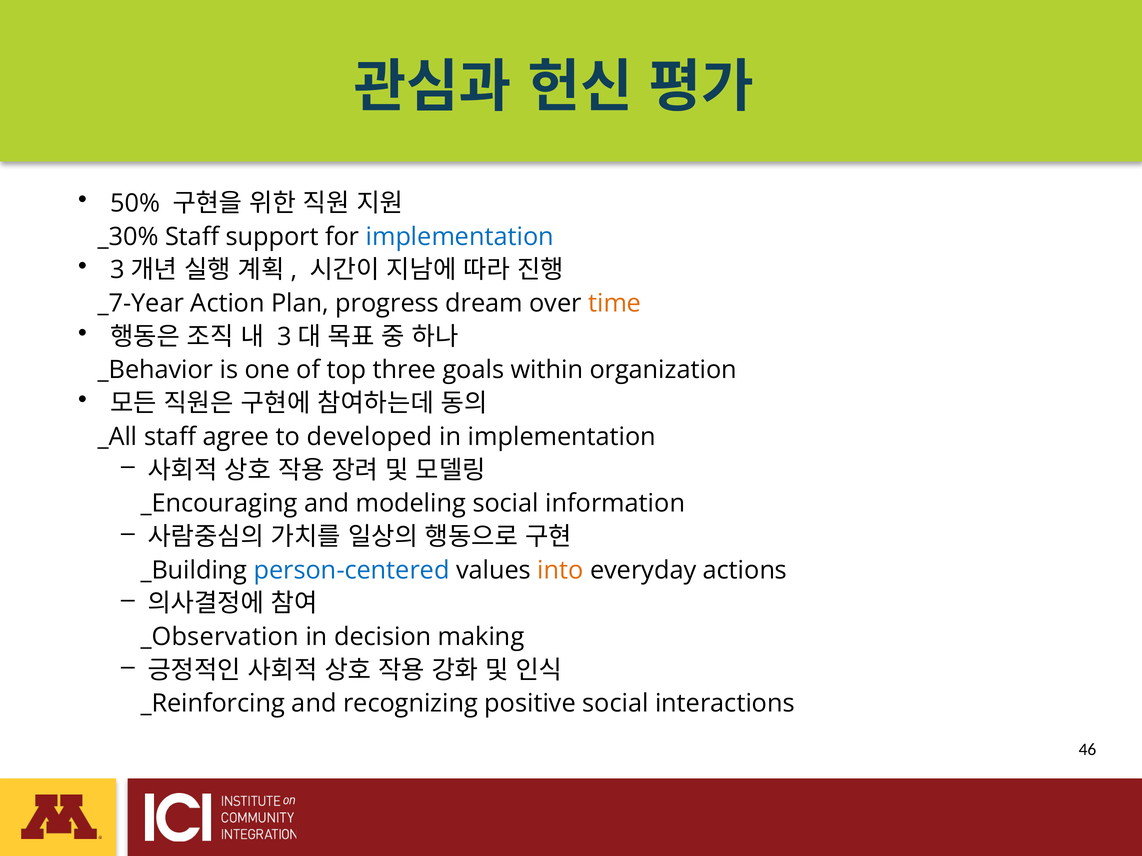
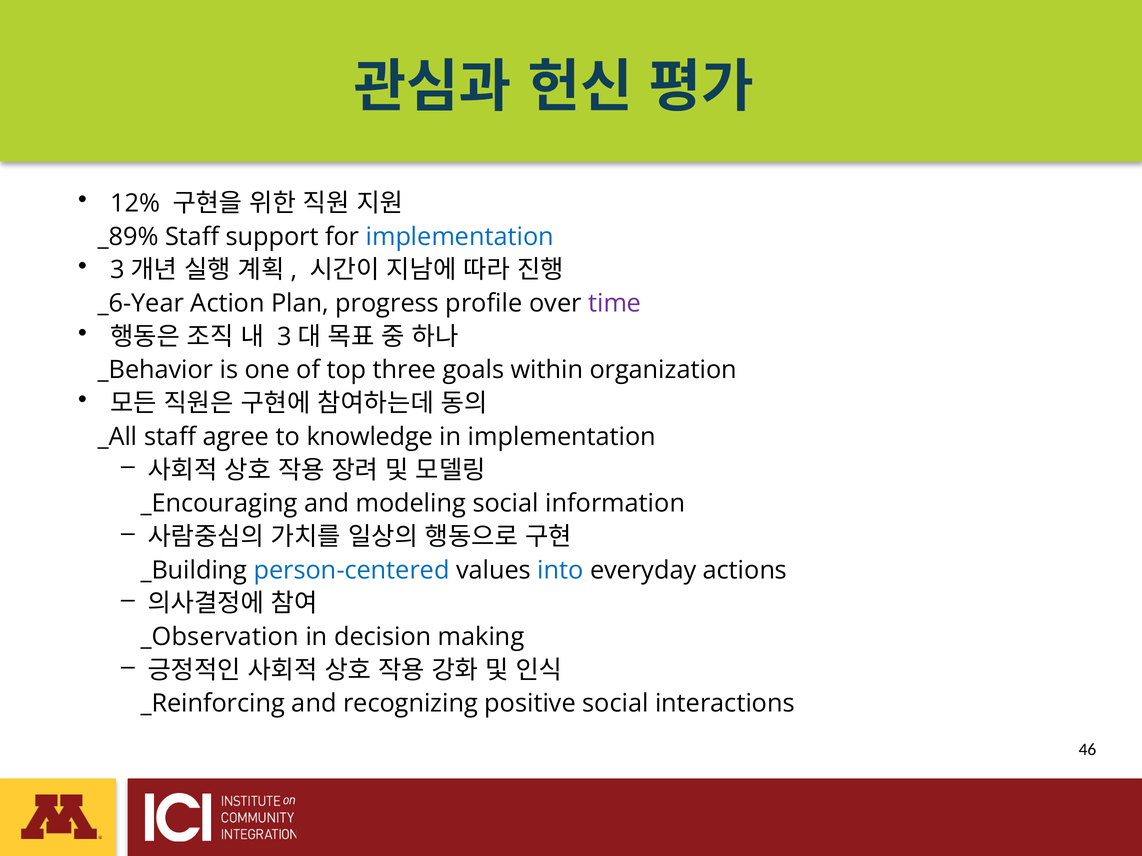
50%: 50% -> 12%
_30%: _30% -> _89%
_7-Year: _7-Year -> _6-Year
dream: dream -> profile
time colour: orange -> purple
developed: developed -> knowledge
into colour: orange -> blue
